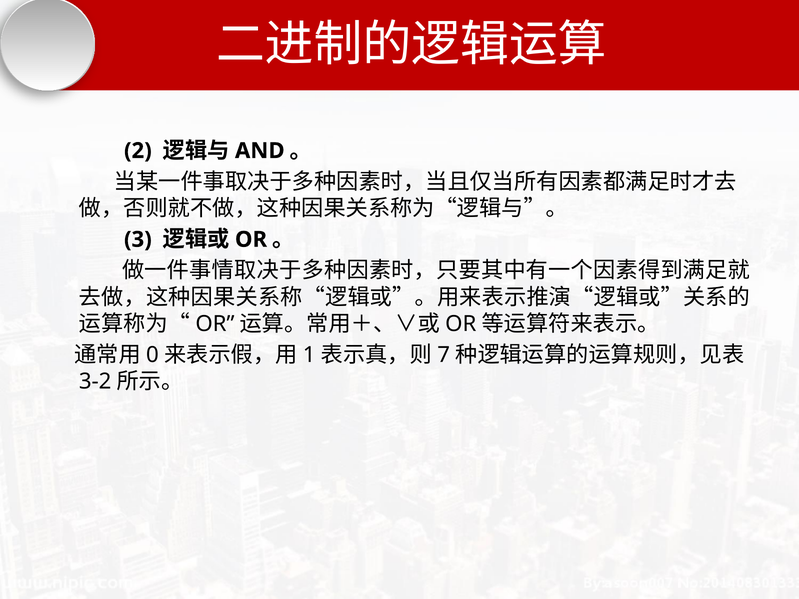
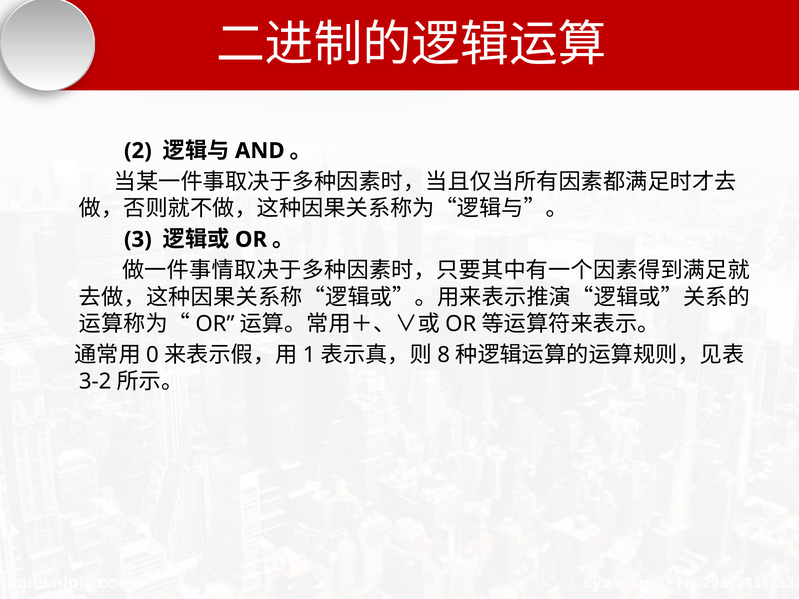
7: 7 -> 8
